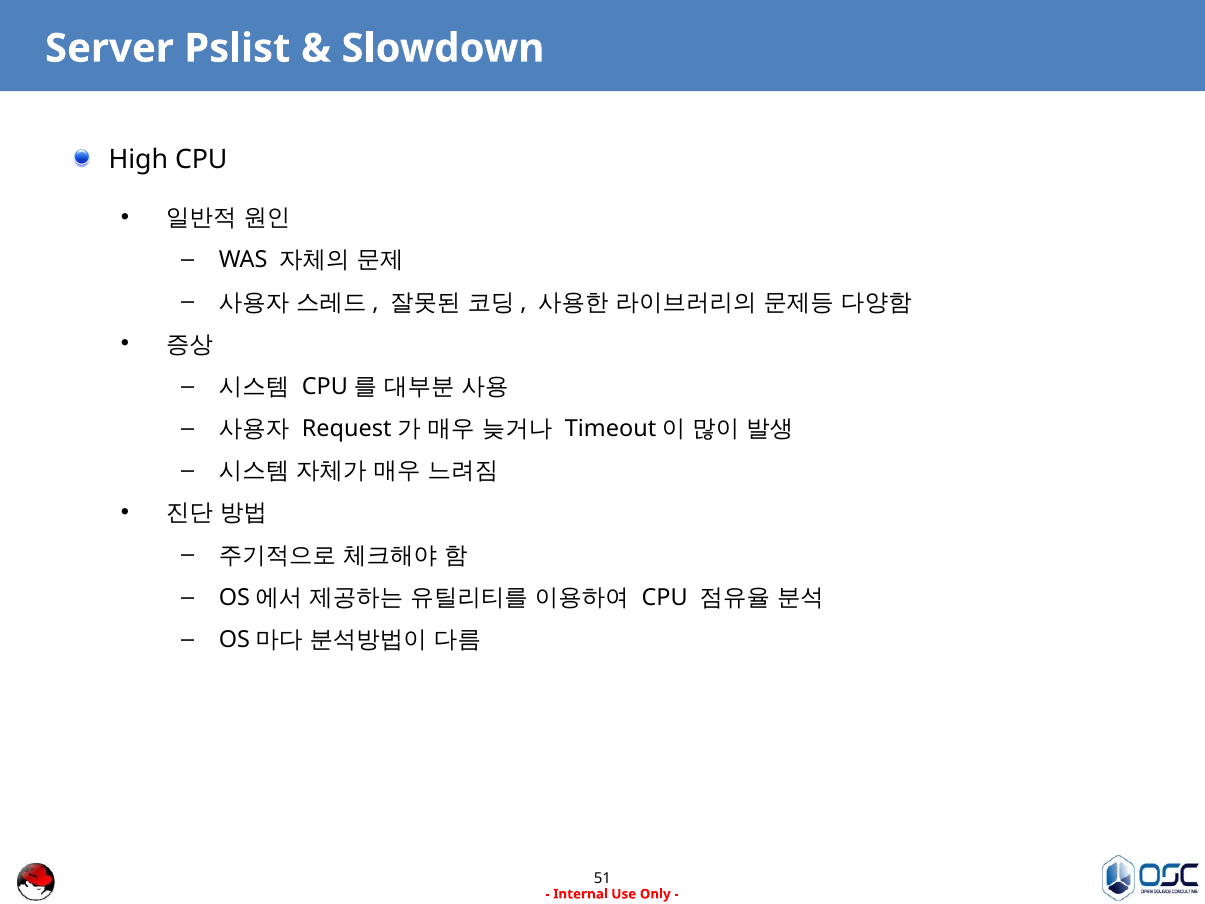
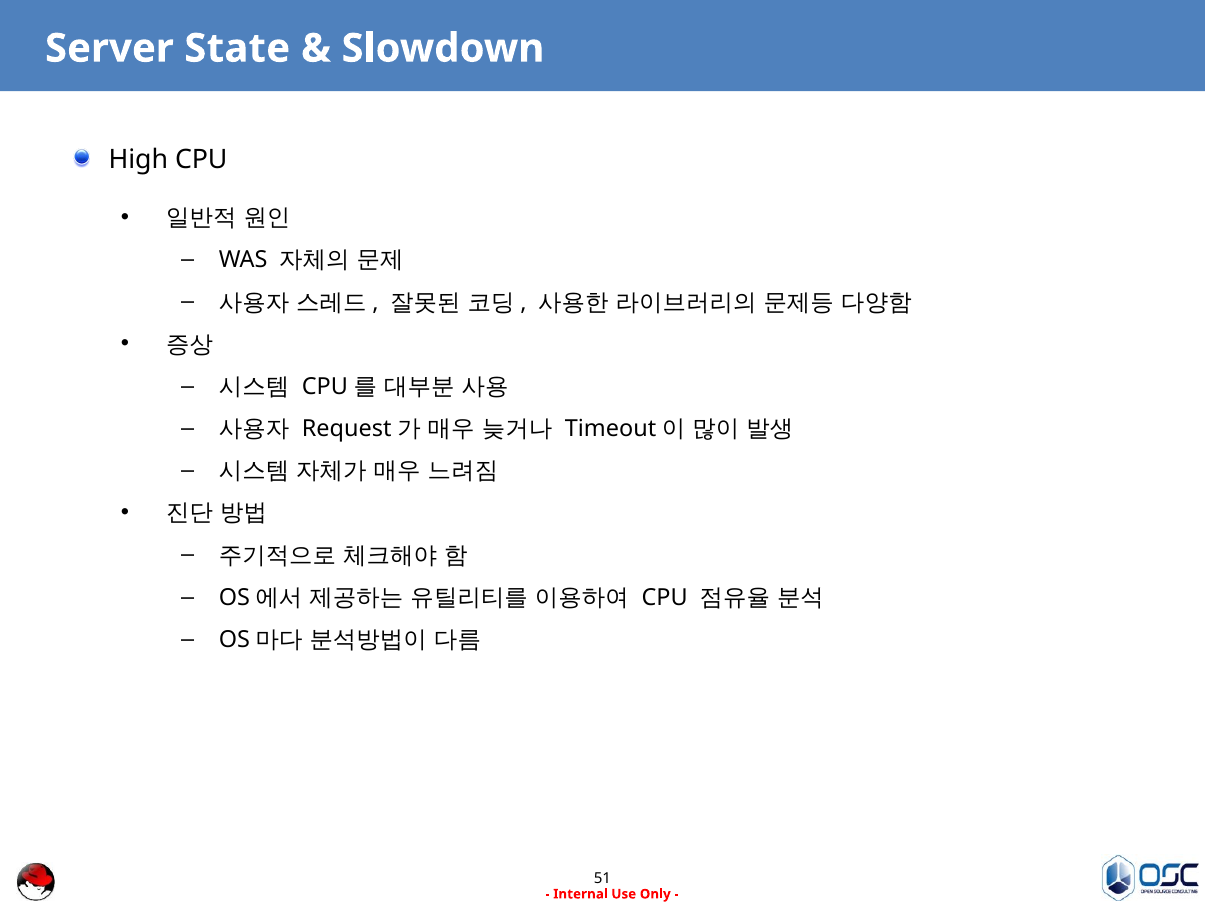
Pslist: Pslist -> State
